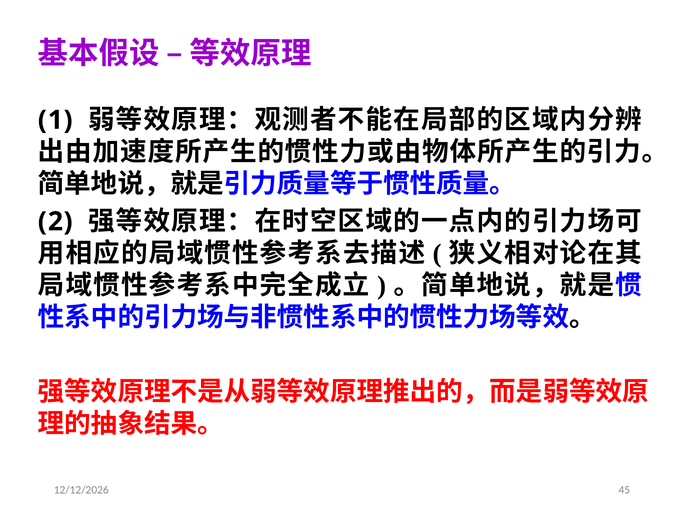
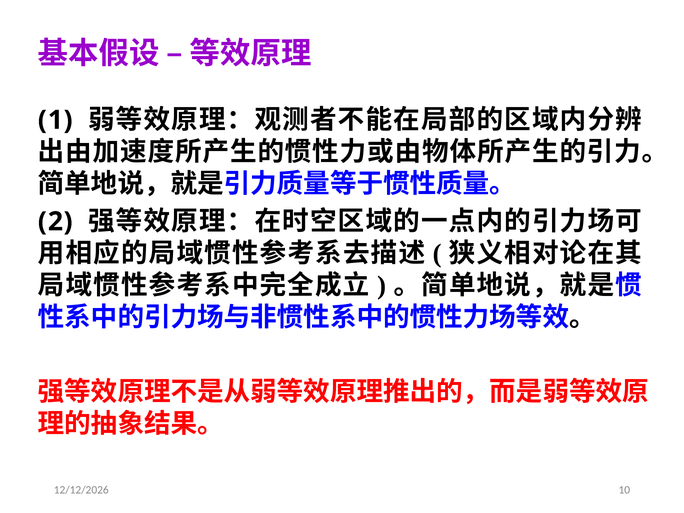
45: 45 -> 10
